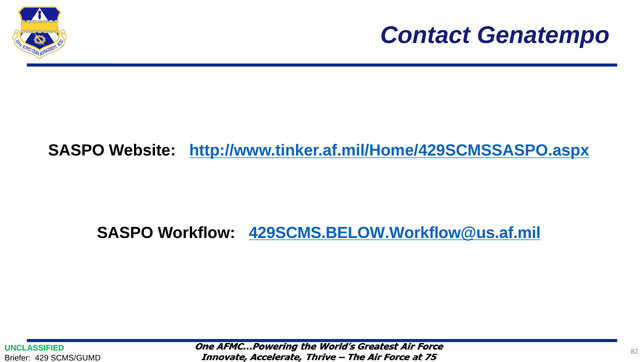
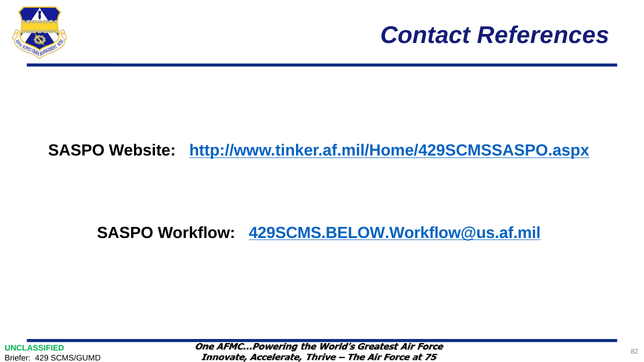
Genatempo: Genatempo -> References
